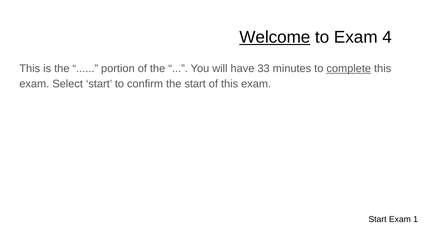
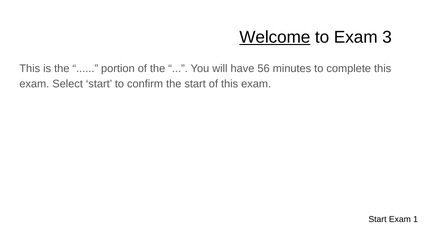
4: 4 -> 3
33: 33 -> 56
complete underline: present -> none
